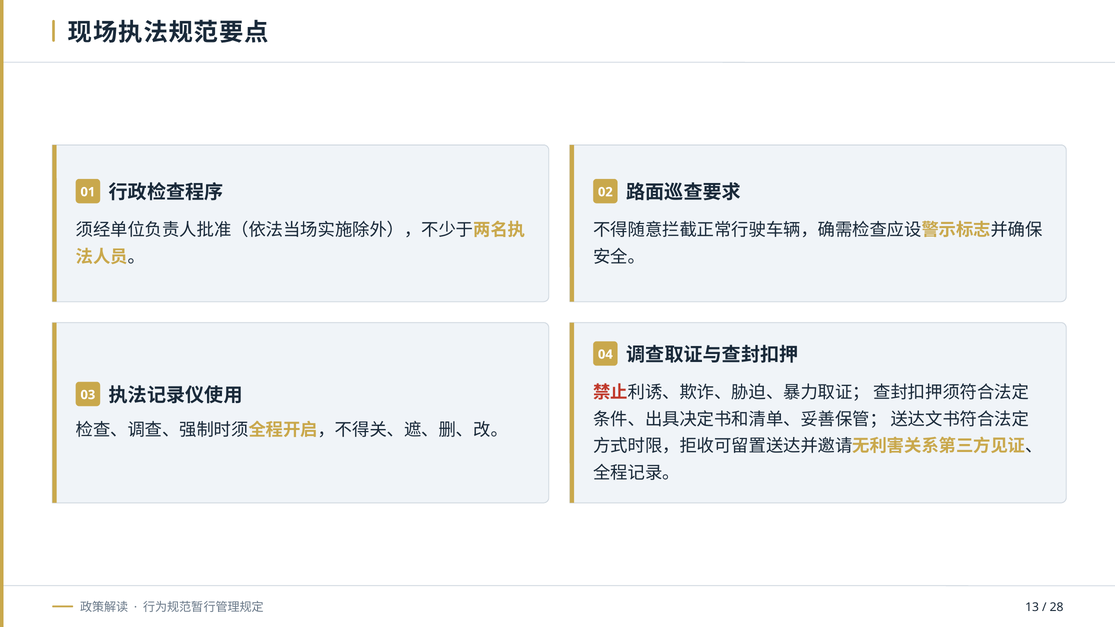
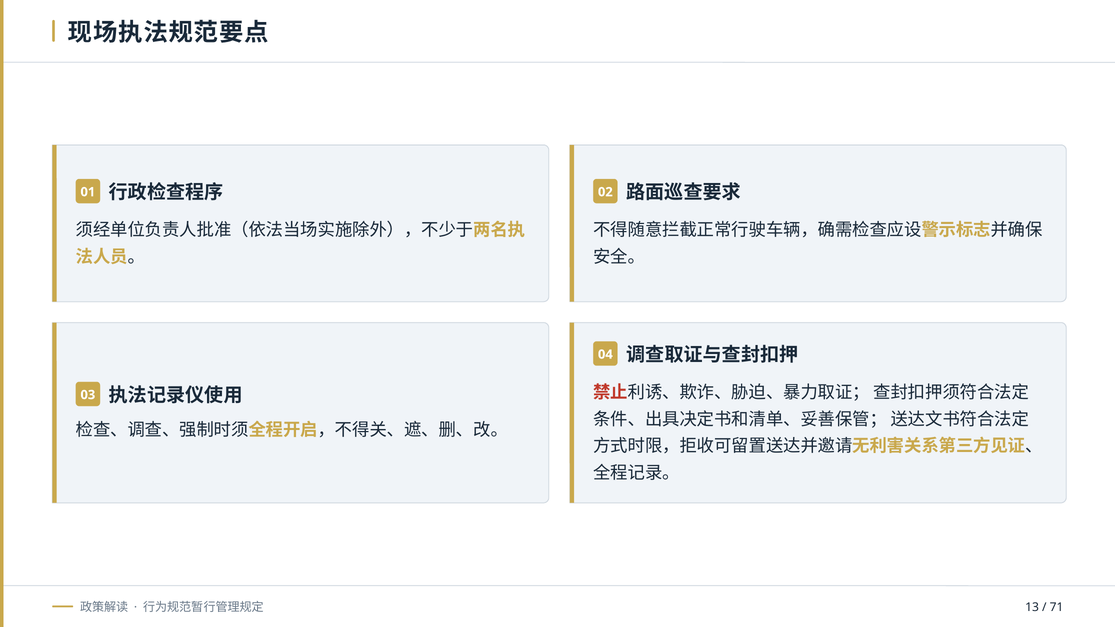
28: 28 -> 71
